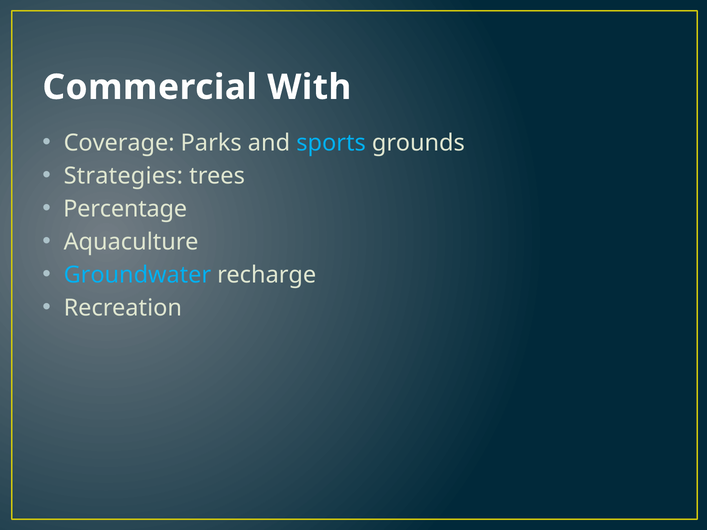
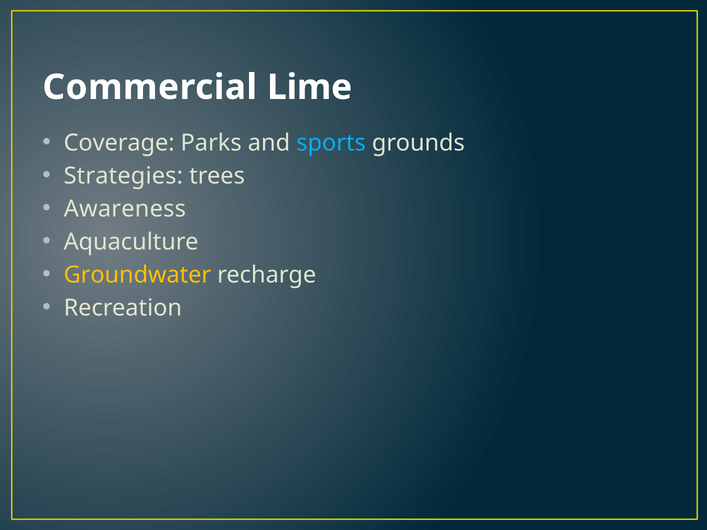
With: With -> Lime
Percentage: Percentage -> Awareness
Groundwater colour: light blue -> yellow
